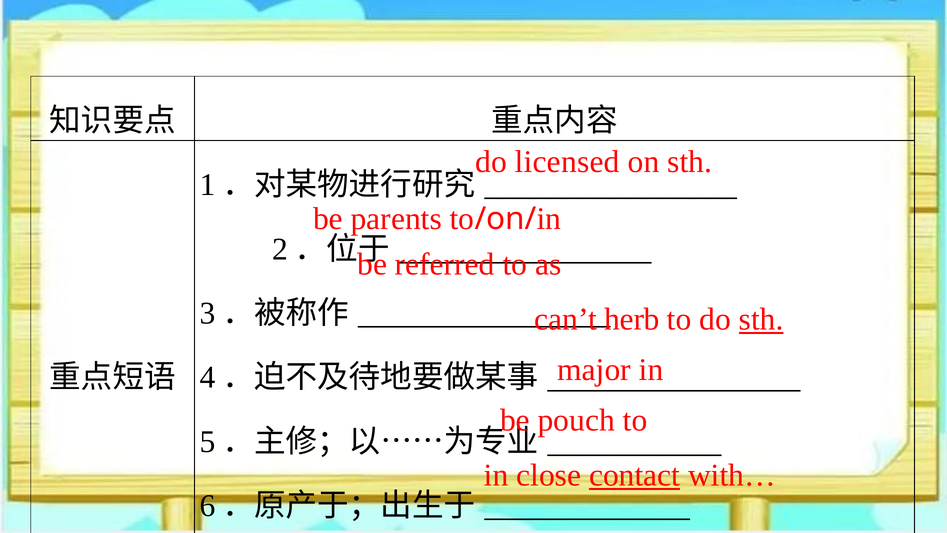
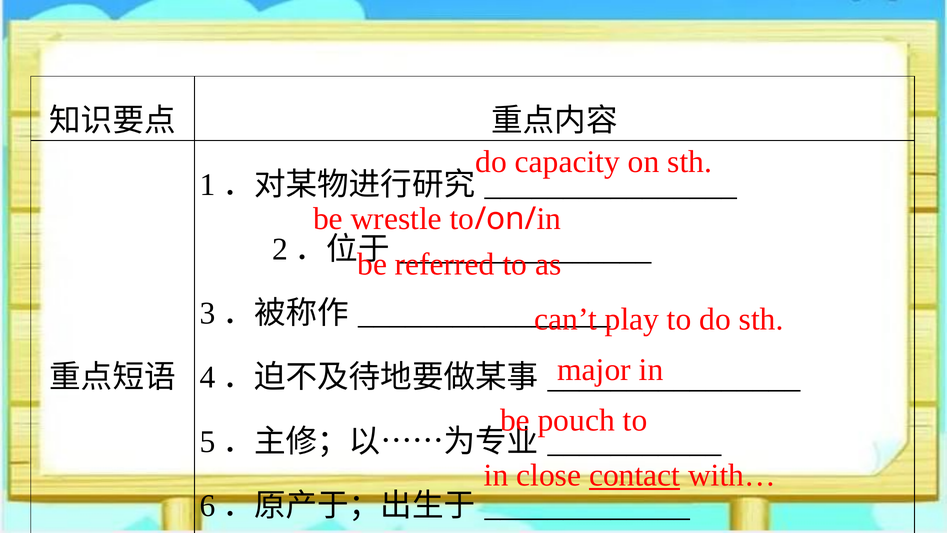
licensed: licensed -> capacity
parents: parents -> wrestle
herb: herb -> play
sth at (761, 319) underline: present -> none
